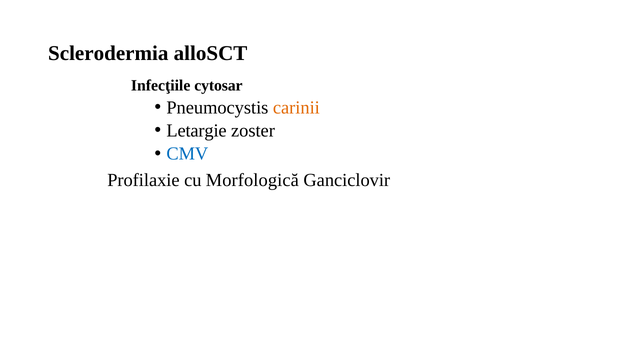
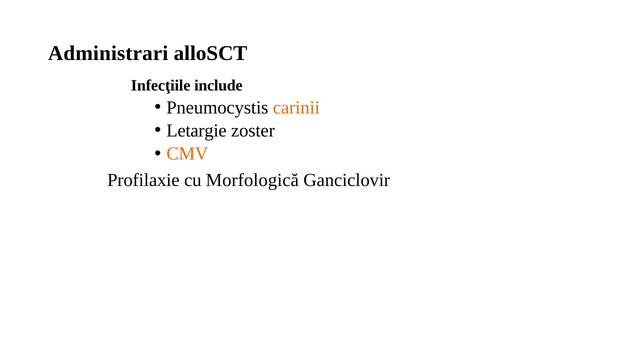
Sclerodermia: Sclerodermia -> Administrari
cytosar: cytosar -> include
CMV colour: blue -> orange
